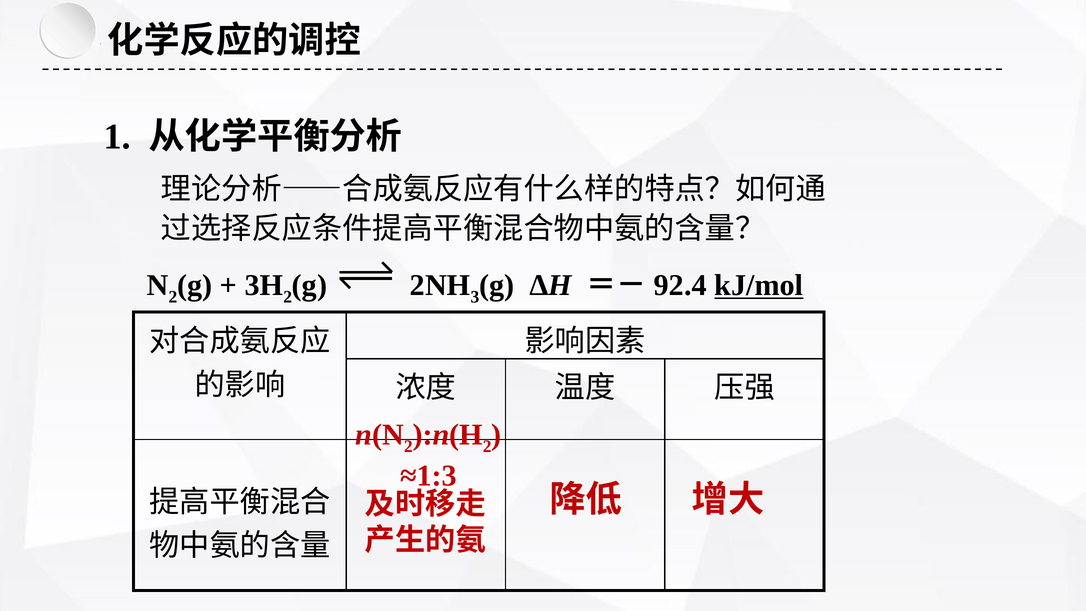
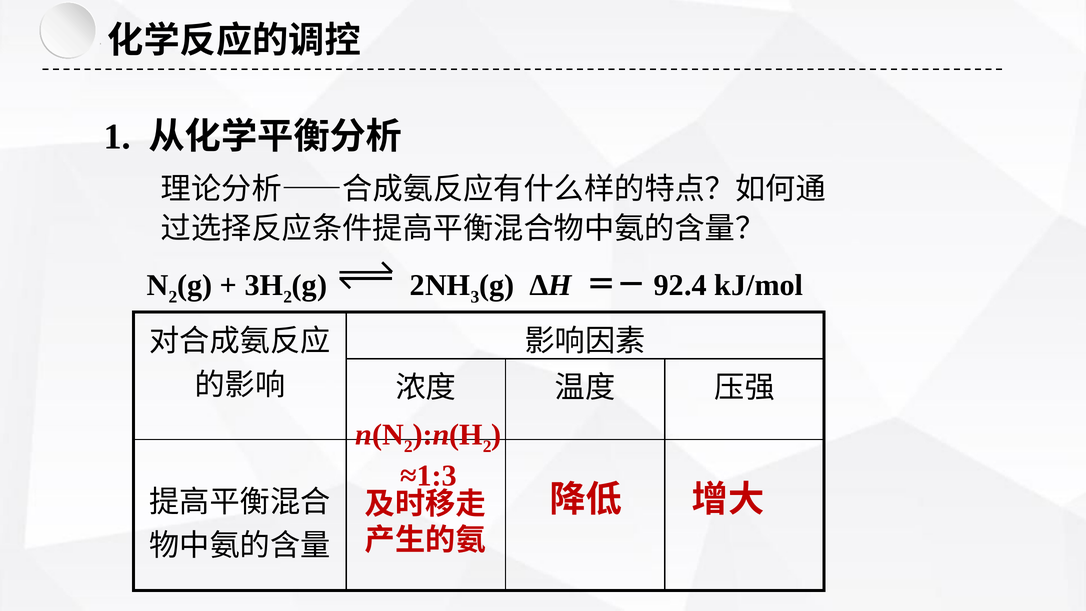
kJ/mol underline: present -> none
